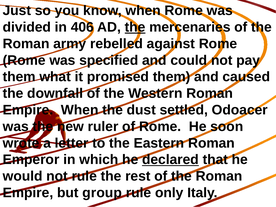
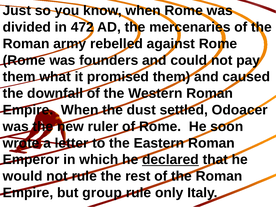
406: 406 -> 472
the at (135, 27) underline: present -> none
specified: specified -> founders
